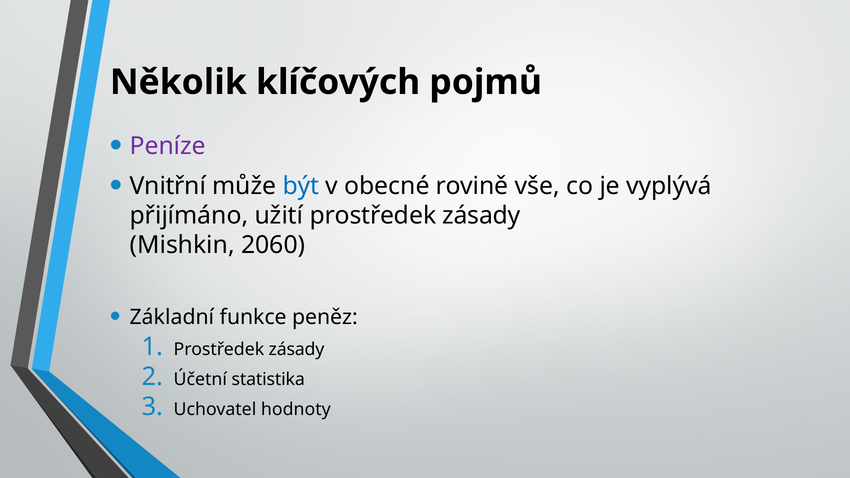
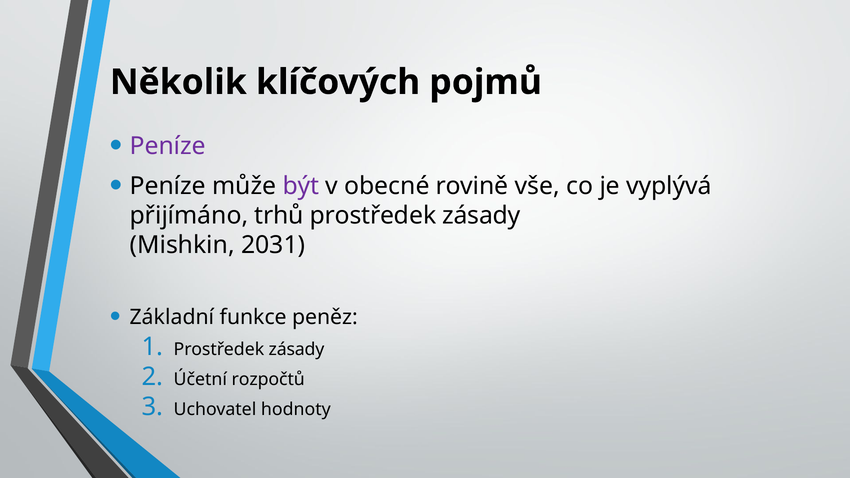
Vnitřní at (168, 186): Vnitřní -> Peníze
být colour: blue -> purple
užití: užití -> trhů
2060: 2060 -> 2031
statistika: statistika -> rozpočtů
